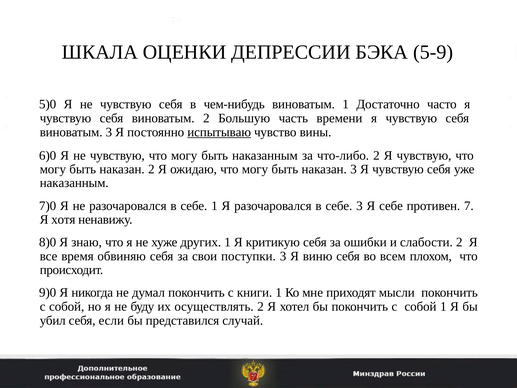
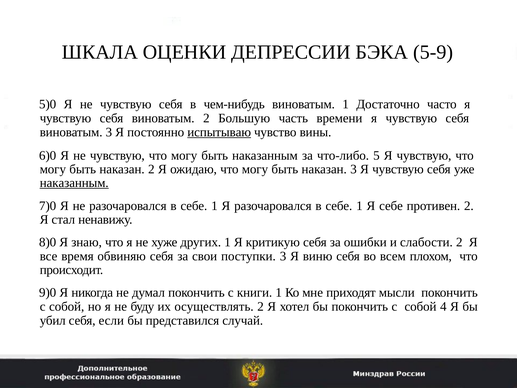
что-либо 2: 2 -> 5
наказанным at (74, 183) underline: none -> present
3 at (359, 206): 3 -> 1
противен 7: 7 -> 2
хотя: хотя -> стал
собой 1: 1 -> 4
